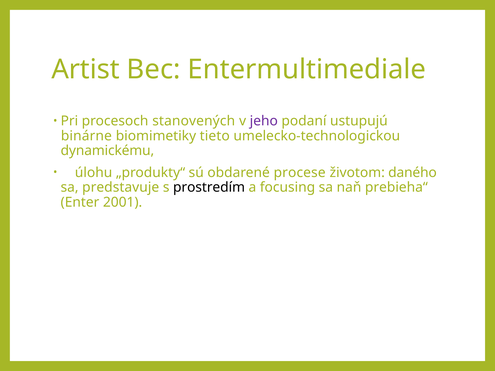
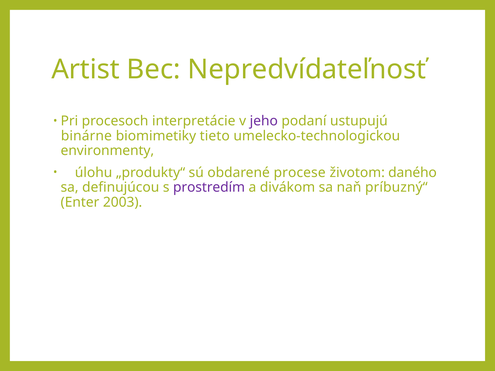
Entermultimediale: Entermultimediale -> Nepredvídateľnosť
stanovených: stanovených -> interpretácie
dynamickému: dynamickému -> environmenty
predstavuje: predstavuje -> definujúcou
prostredím colour: black -> purple
focusing: focusing -> divákom
prebieha“: prebieha“ -> príbuzný“
2001: 2001 -> 2003
